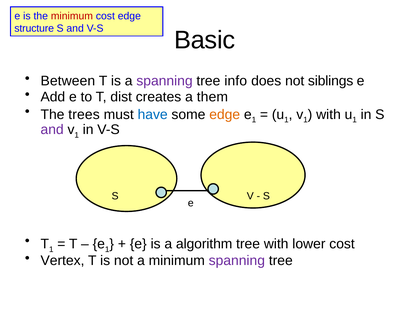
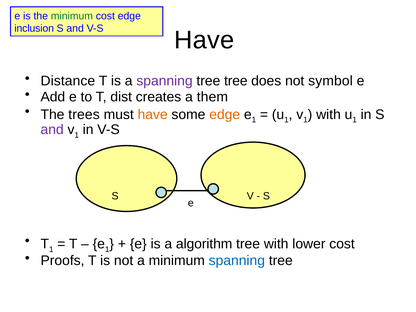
minimum at (72, 16) colour: red -> green
structure: structure -> inclusion
Basic at (205, 40): Basic -> Have
Between: Between -> Distance
tree info: info -> tree
siblings: siblings -> symbol
have at (153, 115) colour: blue -> orange
Vertex: Vertex -> Proofs
spanning at (237, 260) colour: purple -> blue
